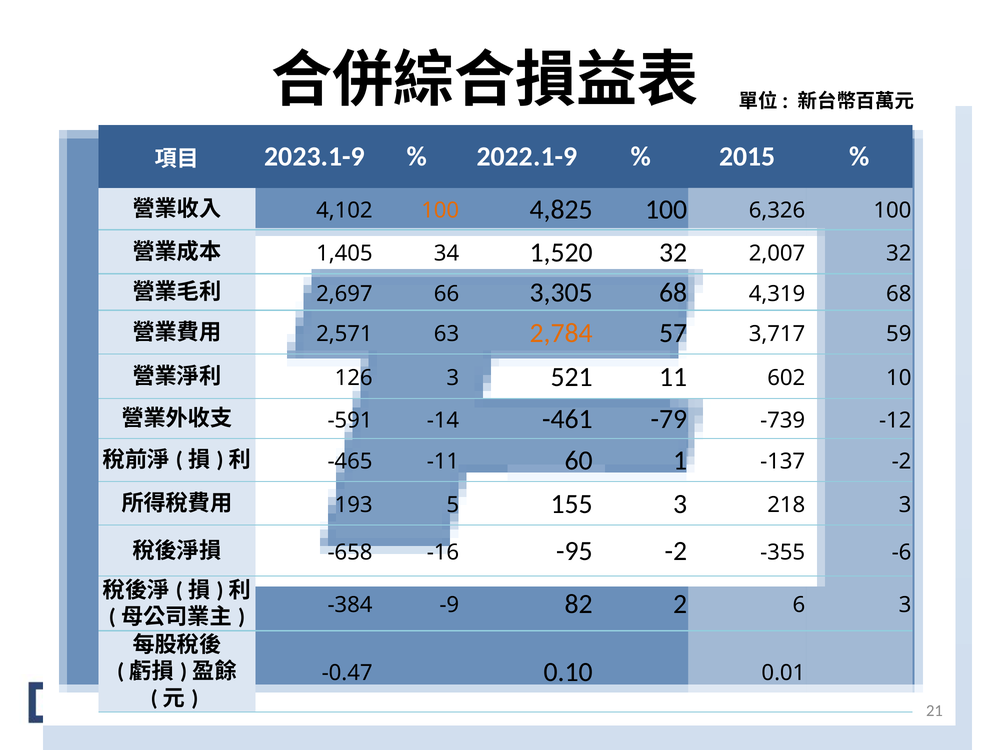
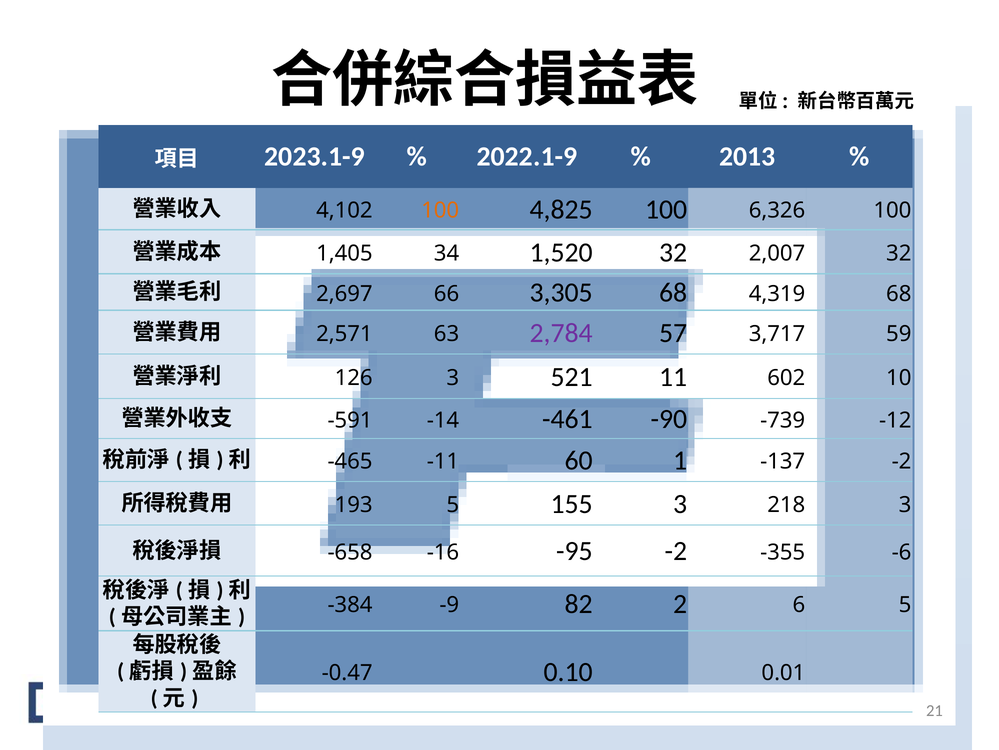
2015: 2015 -> 2013
2,784 colour: orange -> purple
-79: -79 -> -90
6 3: 3 -> 5
